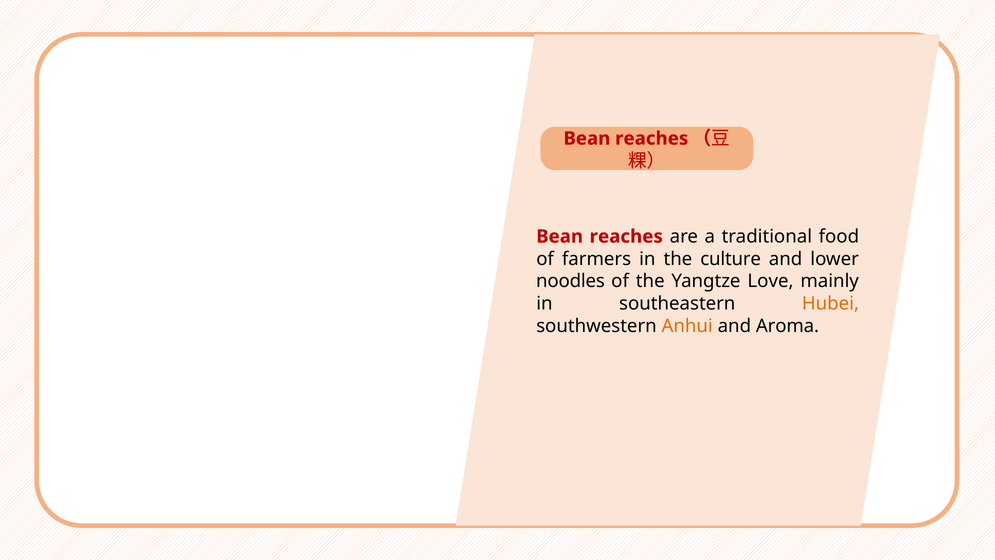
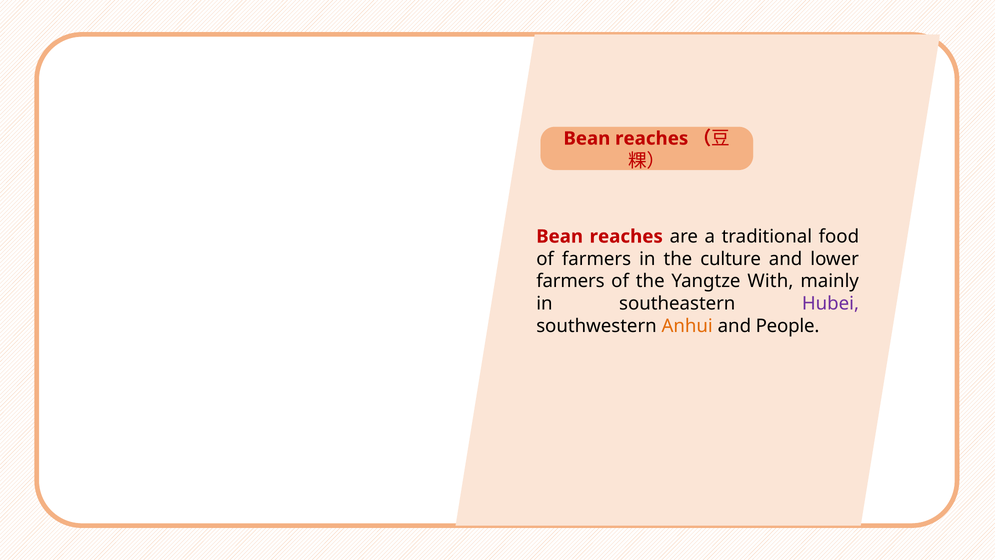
noodles at (570, 281): noodles -> farmers
Love: Love -> With
Hubei colour: orange -> purple
Aroma: Aroma -> People
